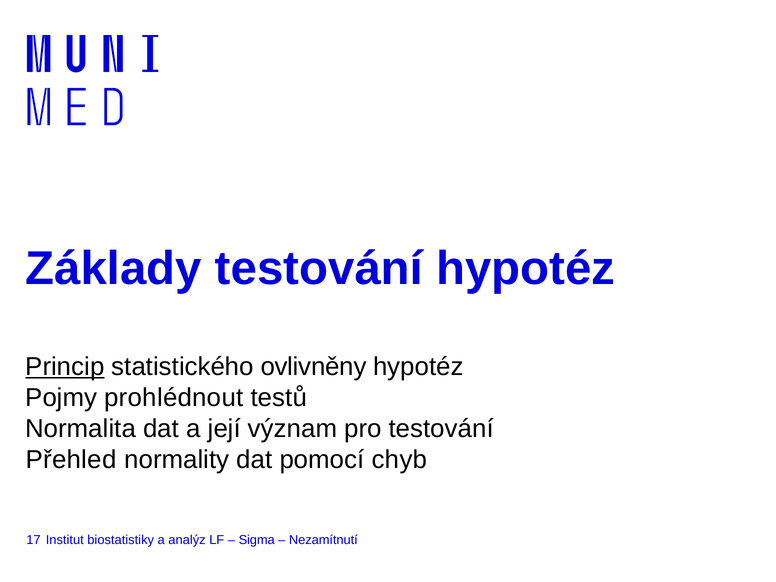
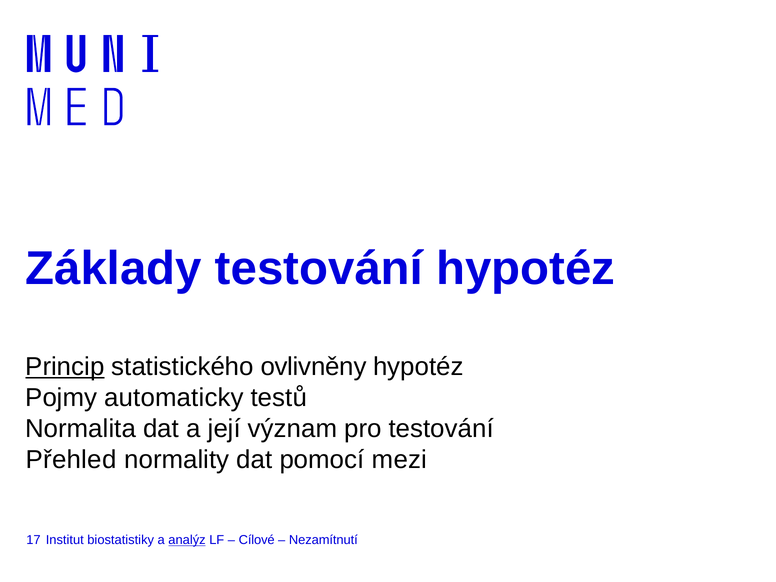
prohlédnout: prohlédnout -> automaticky
chyb: chyb -> mezi
analýz underline: none -> present
Sigma: Sigma -> Cílové
